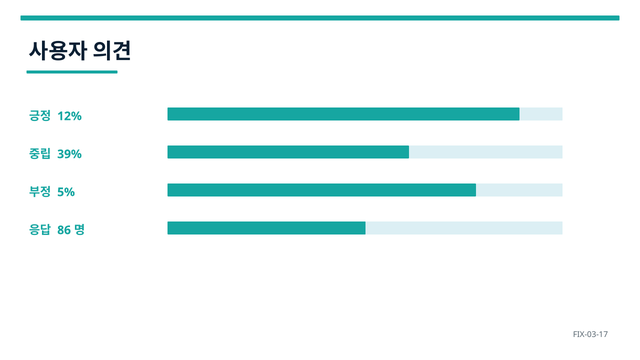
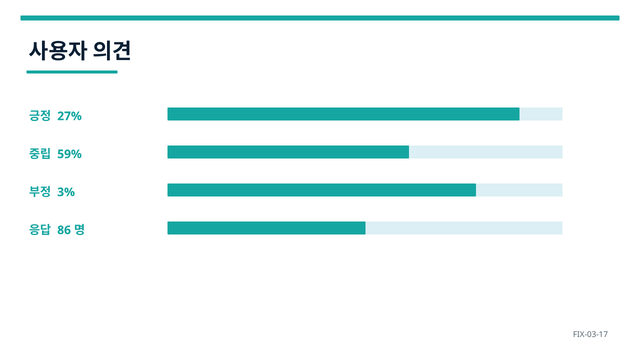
12%: 12% -> 27%
39%: 39% -> 59%
5%: 5% -> 3%
